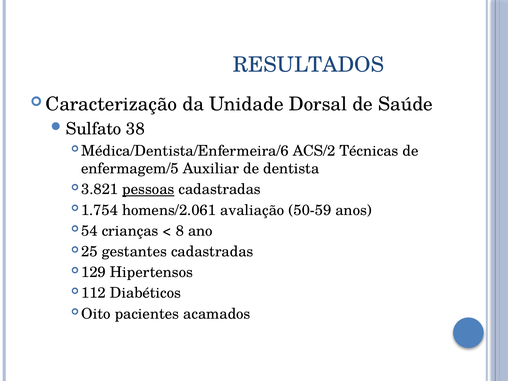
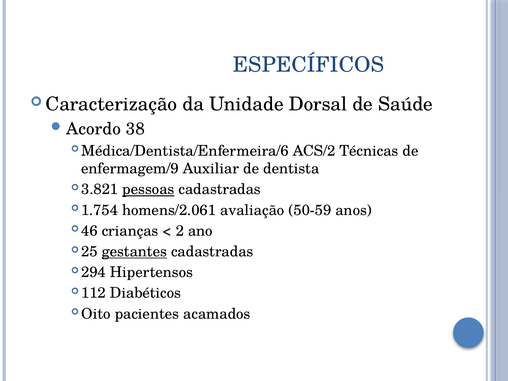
RESULTADOS: RESULTADOS -> ESPECÍFICOS
Sulfato: Sulfato -> Acordo
enfermagem/5: enfermagem/5 -> enfermagem/9
54: 54 -> 46
8: 8 -> 2
gestantes underline: none -> present
129: 129 -> 294
